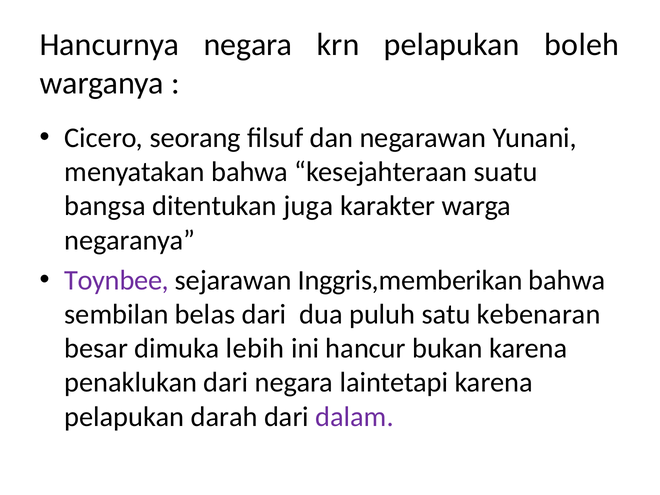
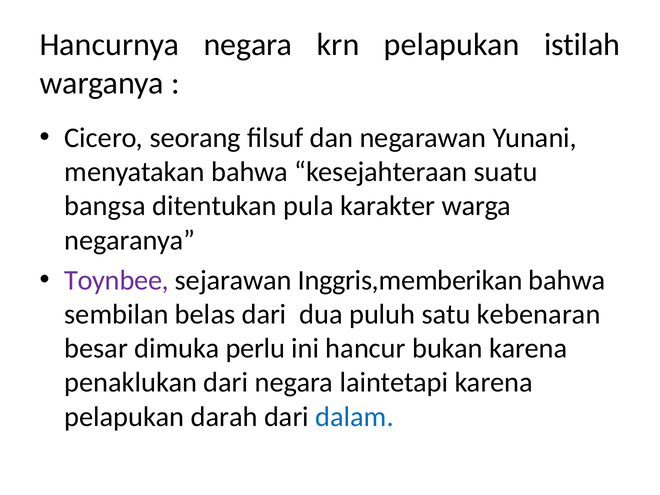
boleh: boleh -> istilah
juga: juga -> pula
lebih: lebih -> perlu
dalam colour: purple -> blue
